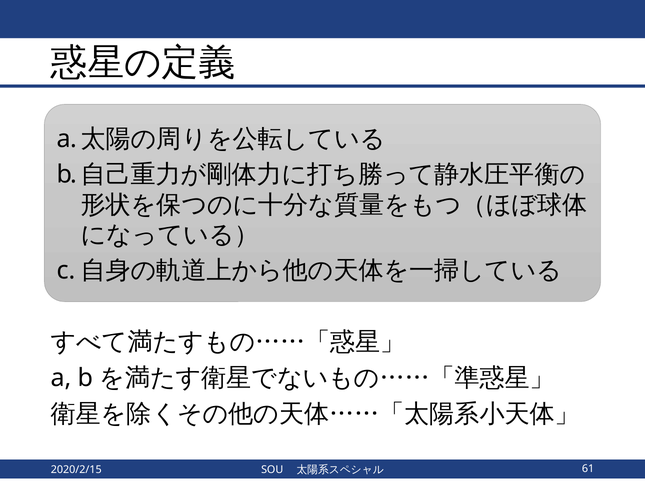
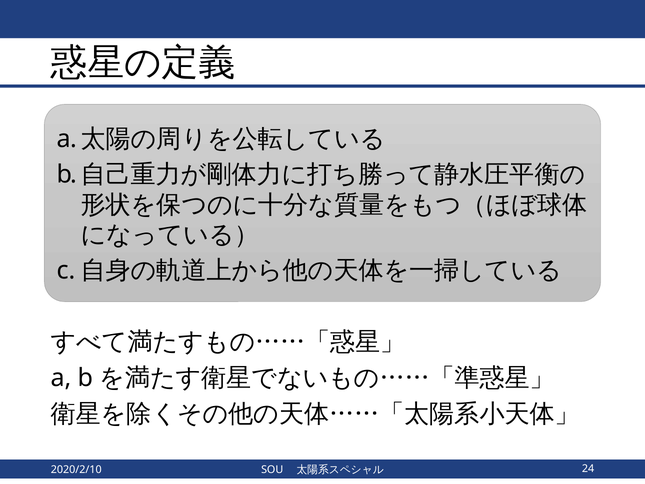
2020/2/15: 2020/2/15 -> 2020/2/10
61: 61 -> 24
